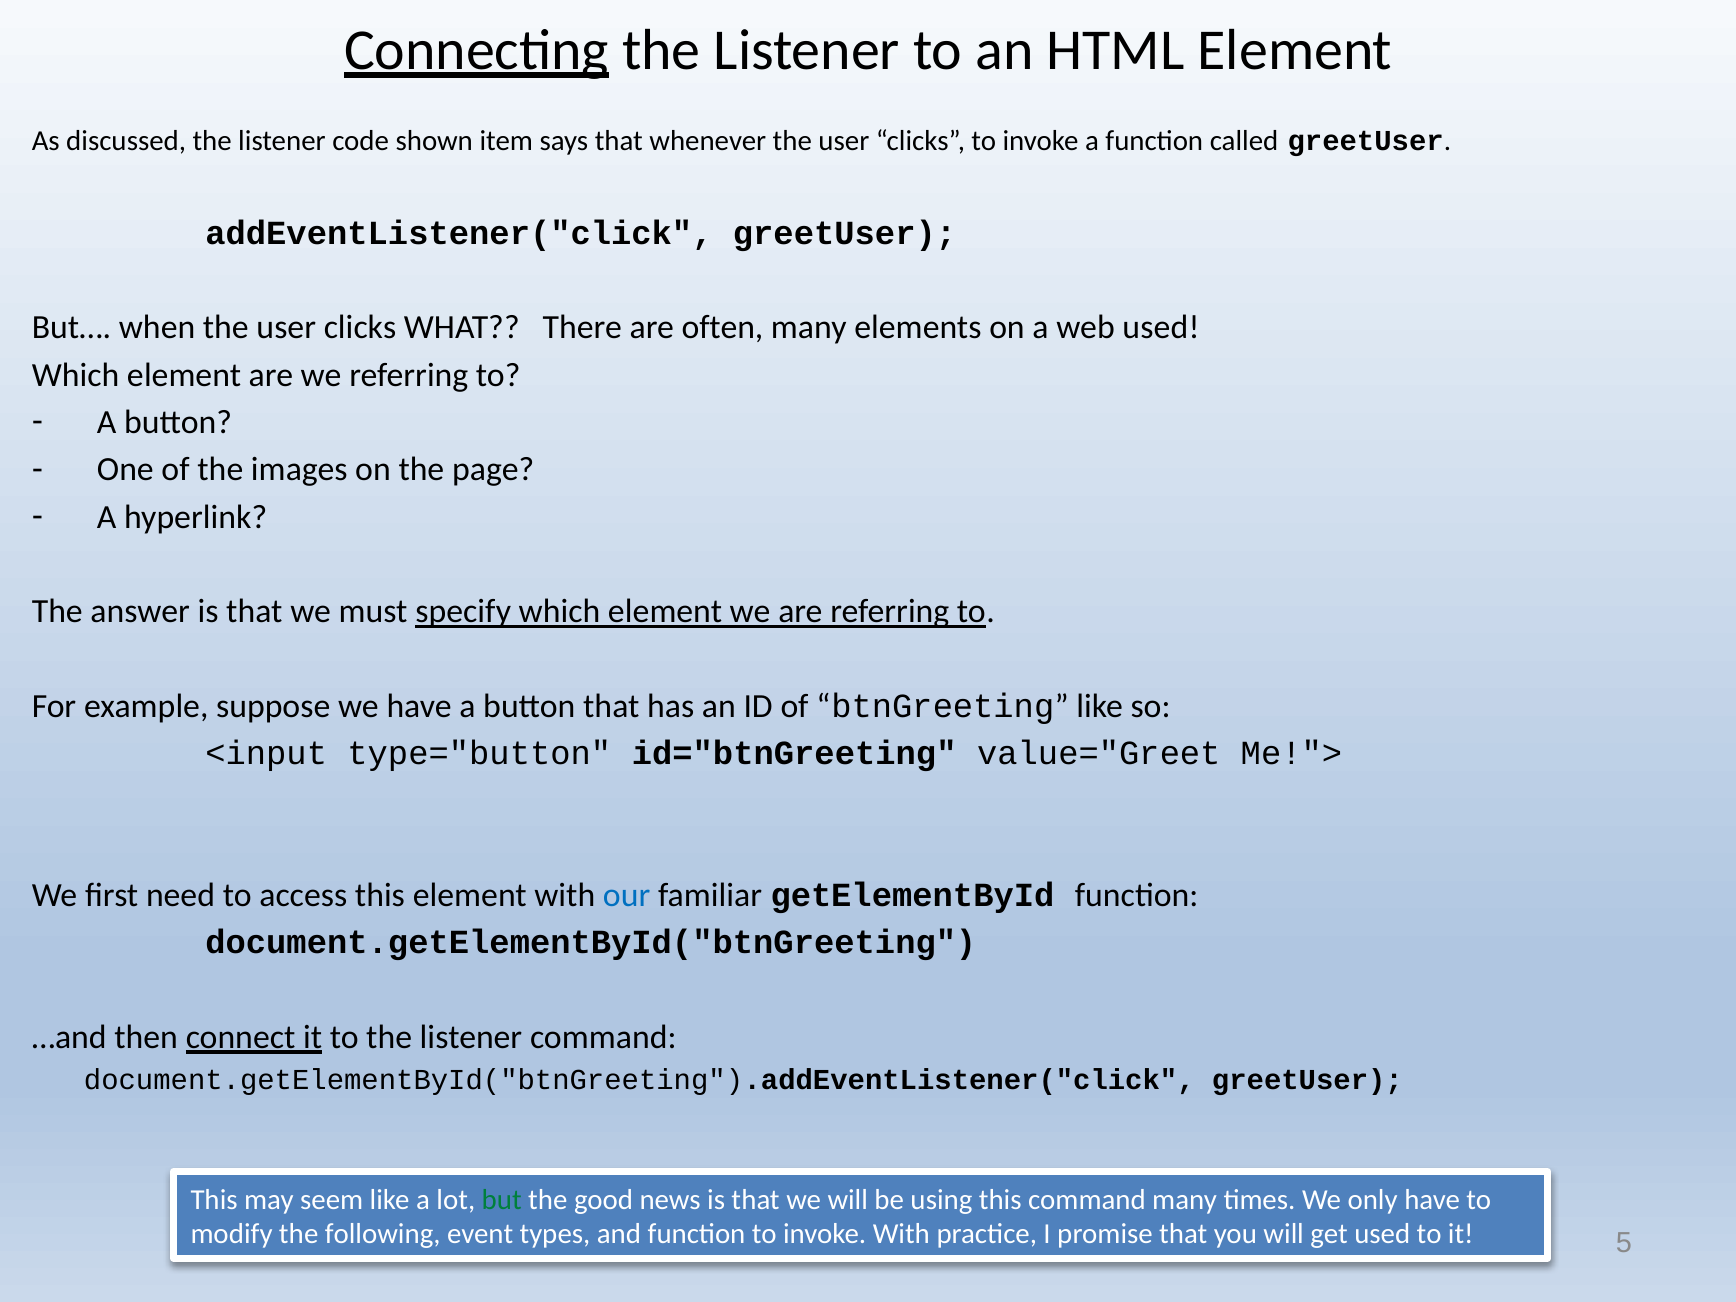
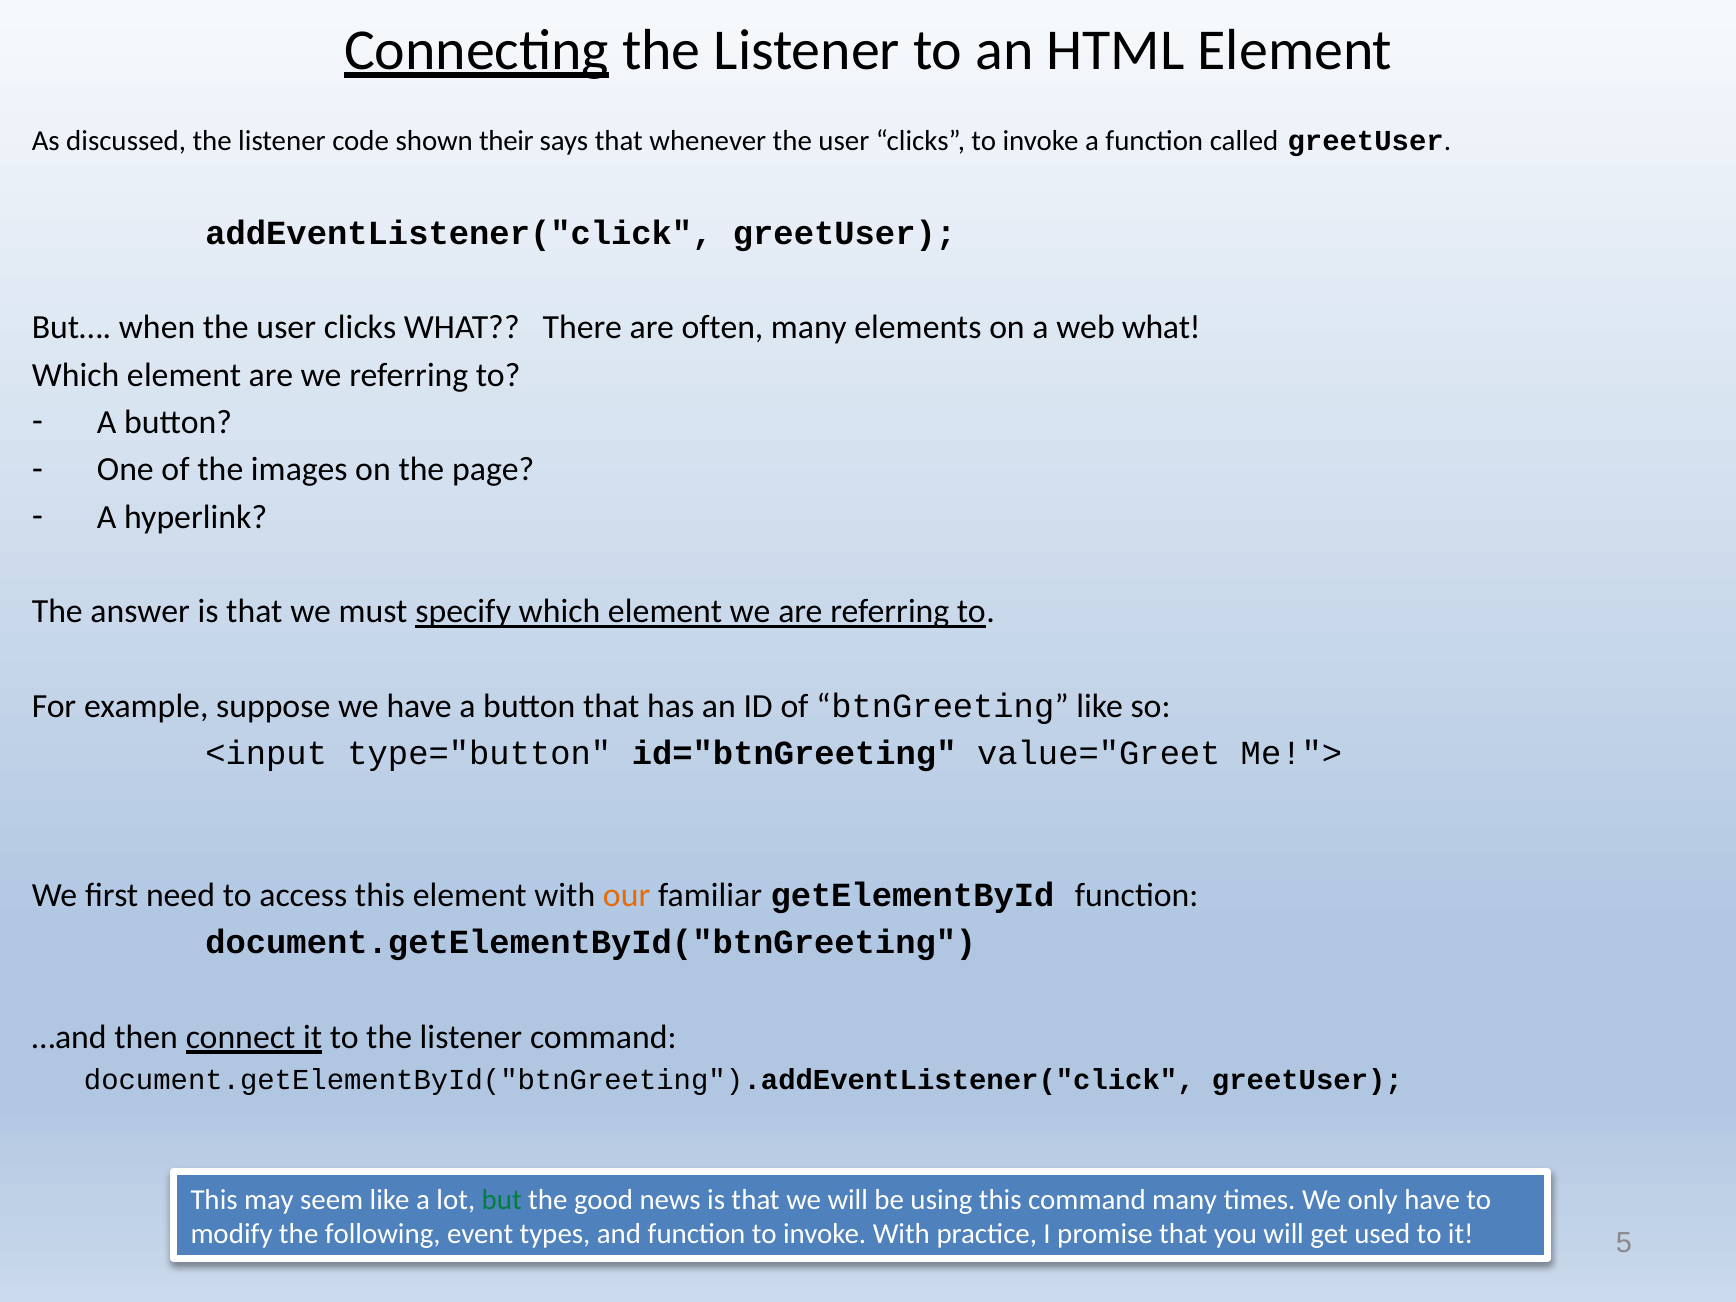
item: item -> their
web used: used -> what
our colour: blue -> orange
